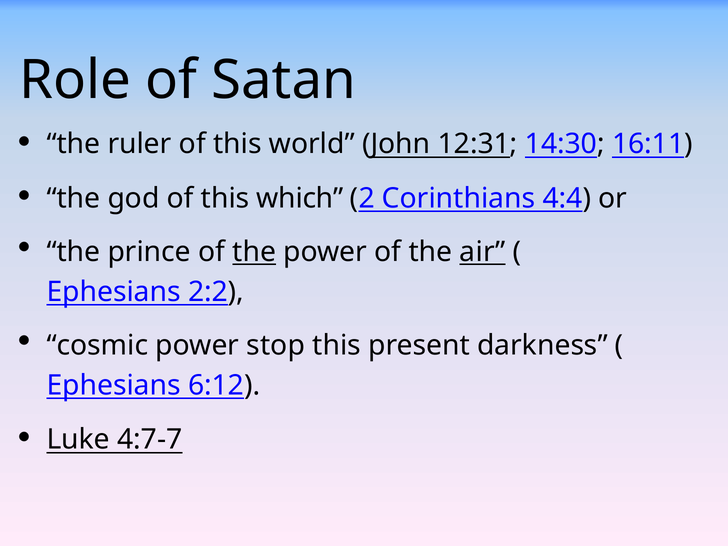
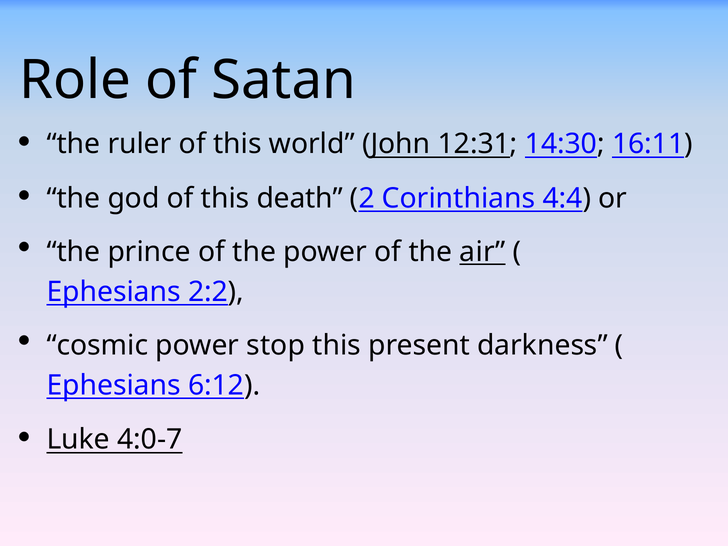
which: which -> death
the at (254, 252) underline: present -> none
4:7-7: 4:7-7 -> 4:0-7
